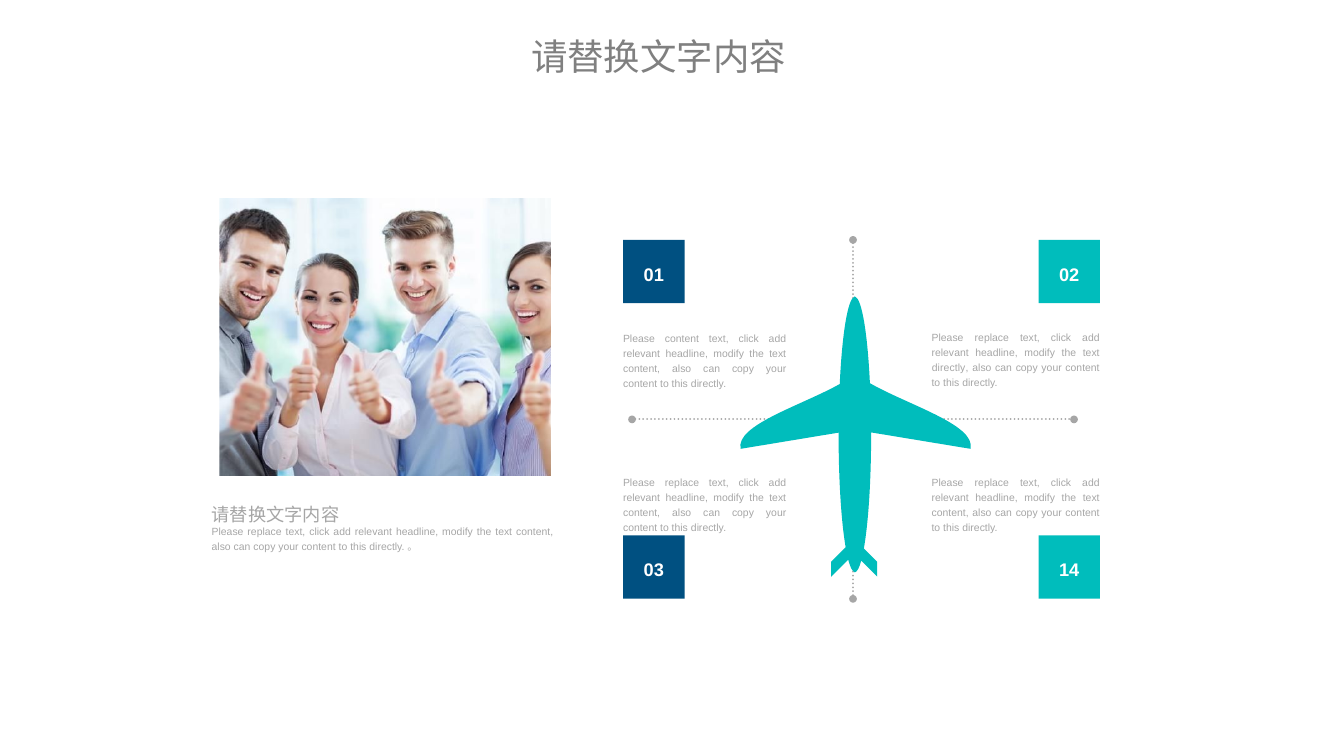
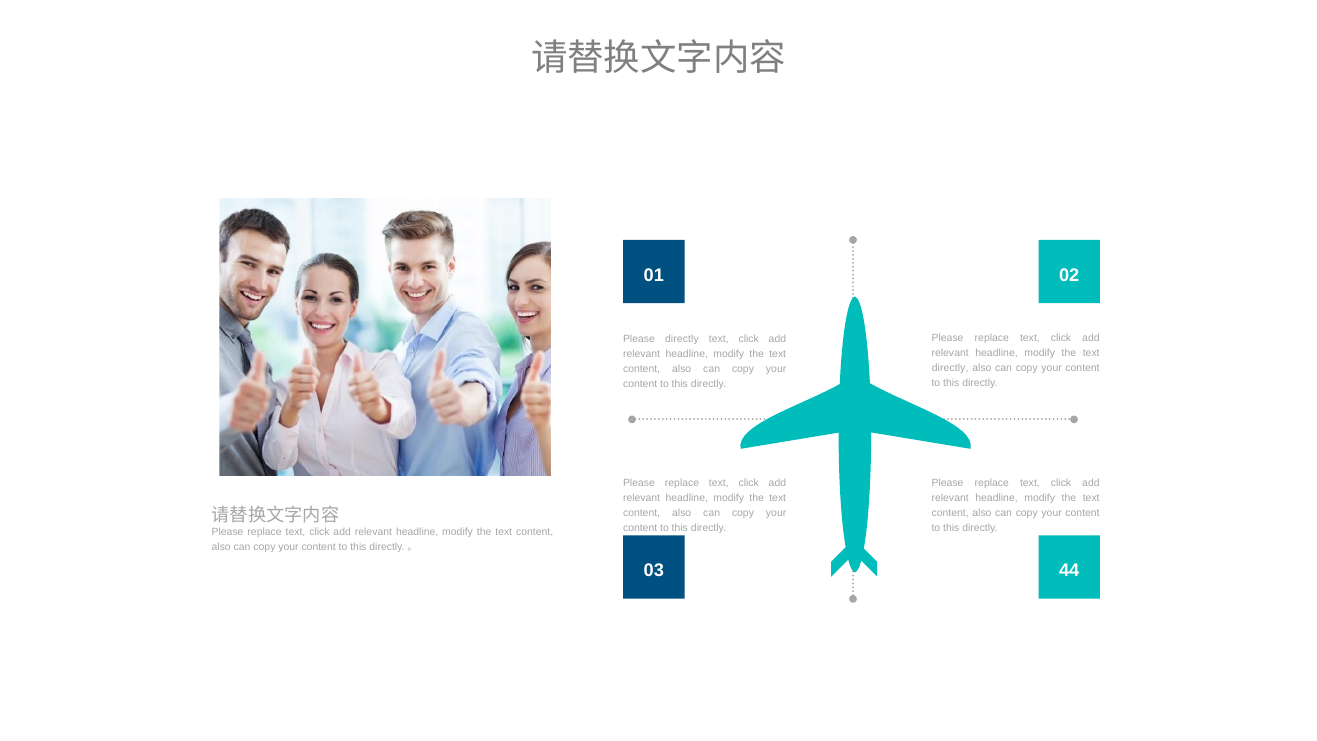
Please content: content -> directly
14: 14 -> 44
